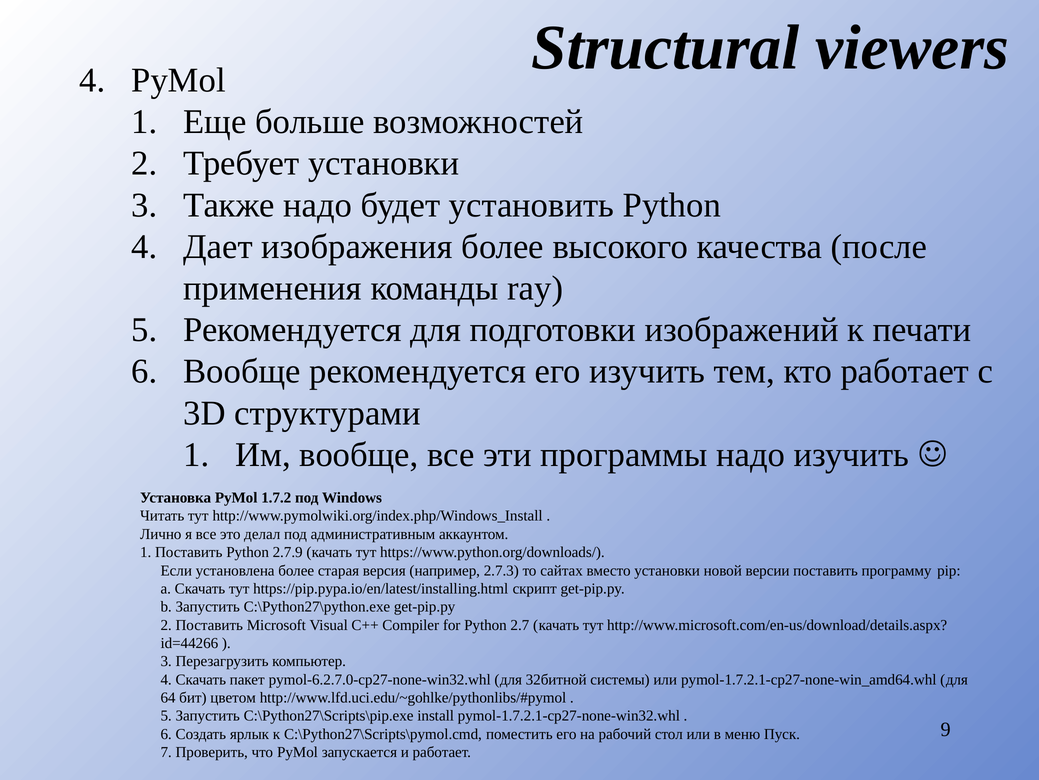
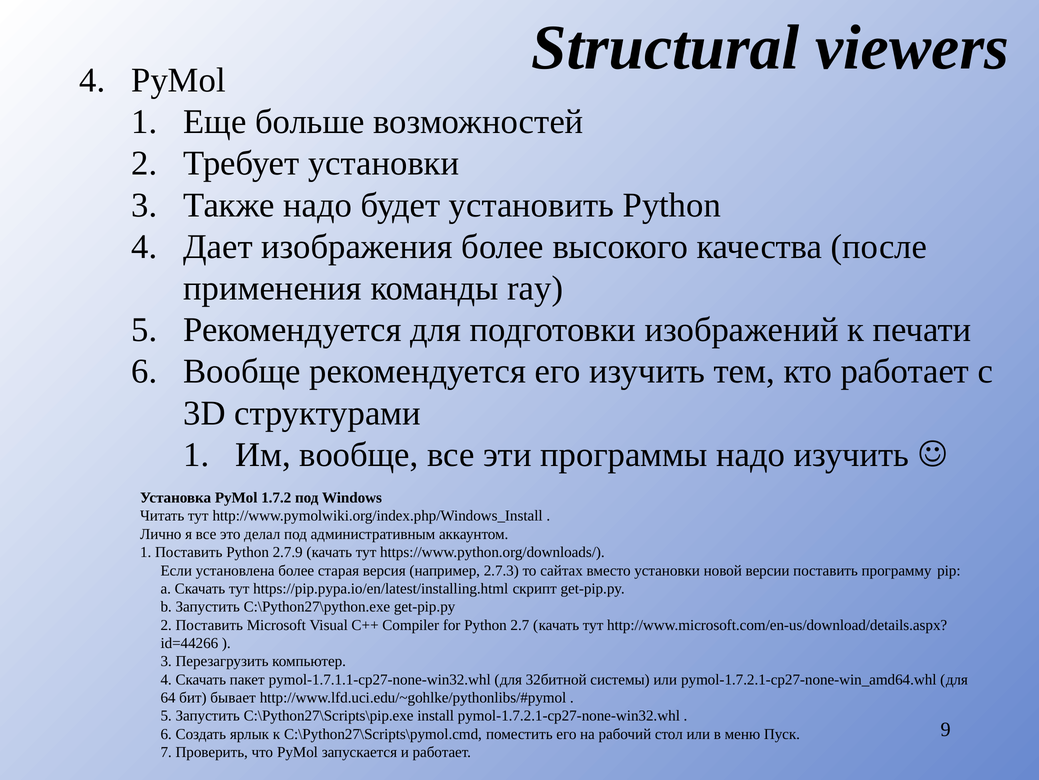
pymol-6.2.7.0-cp27-none-win32.whl: pymol-6.2.7.0-cp27-none-win32.whl -> pymol-1.7.1.1-cp27-none-win32.whl
цветом: цветом -> бывает
